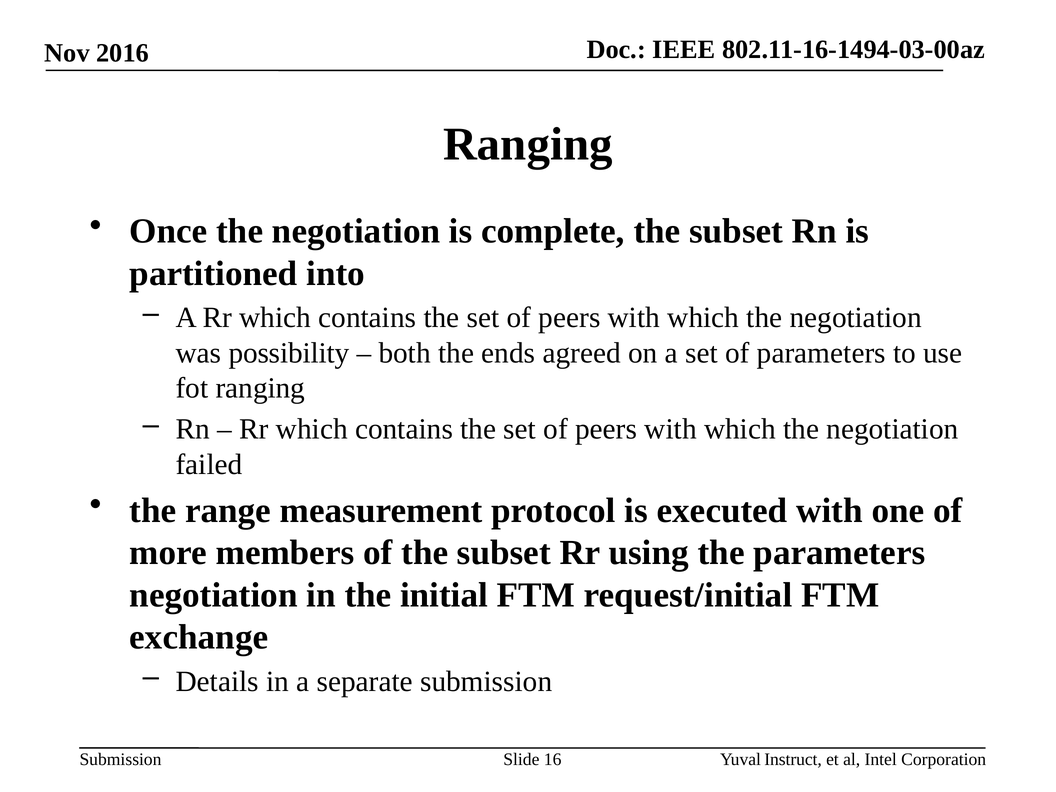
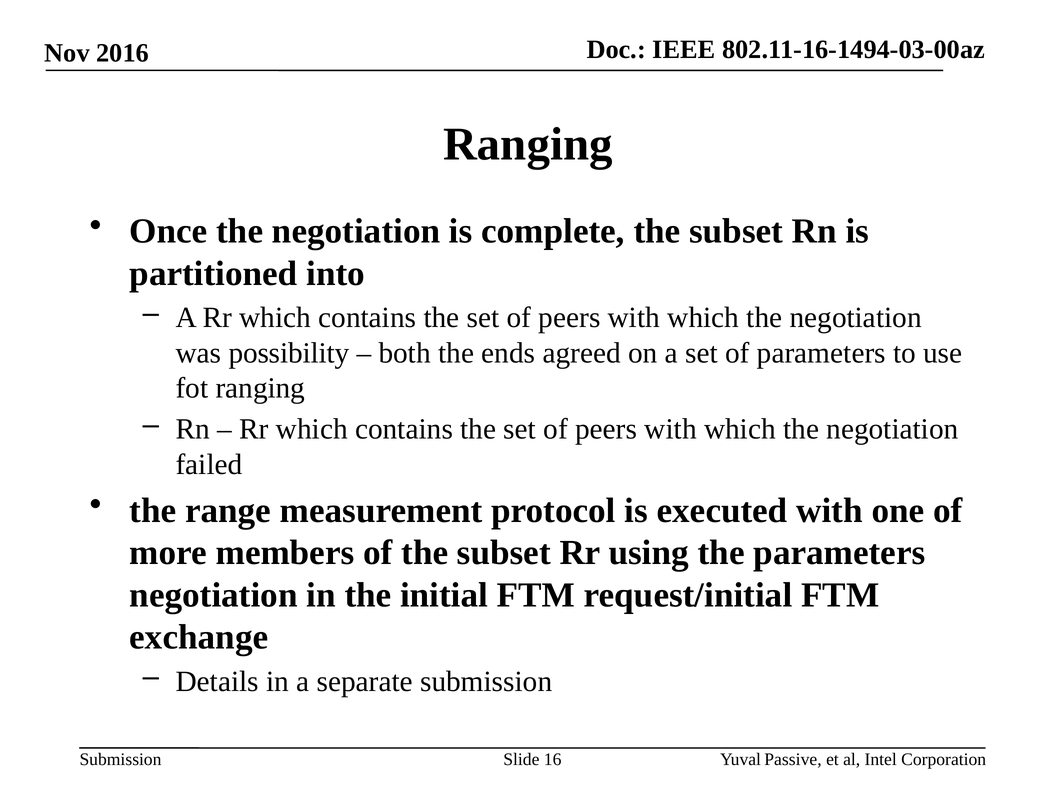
Instruct: Instruct -> Passive
